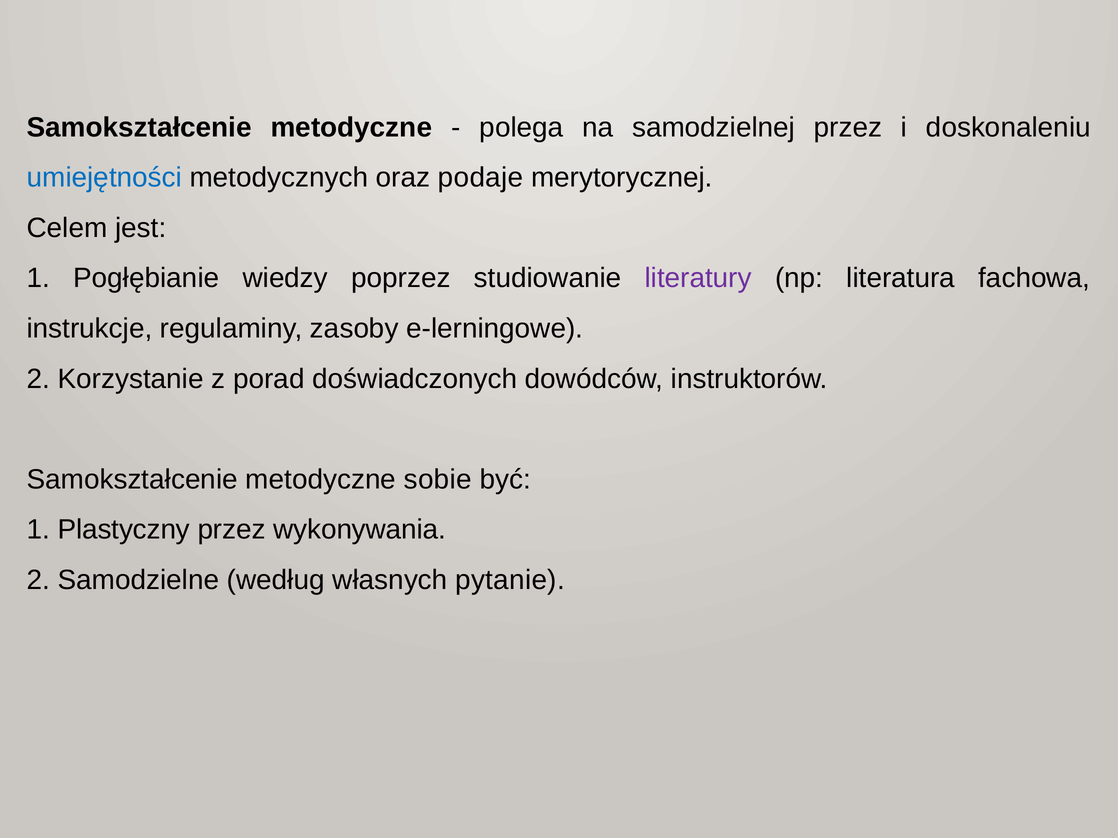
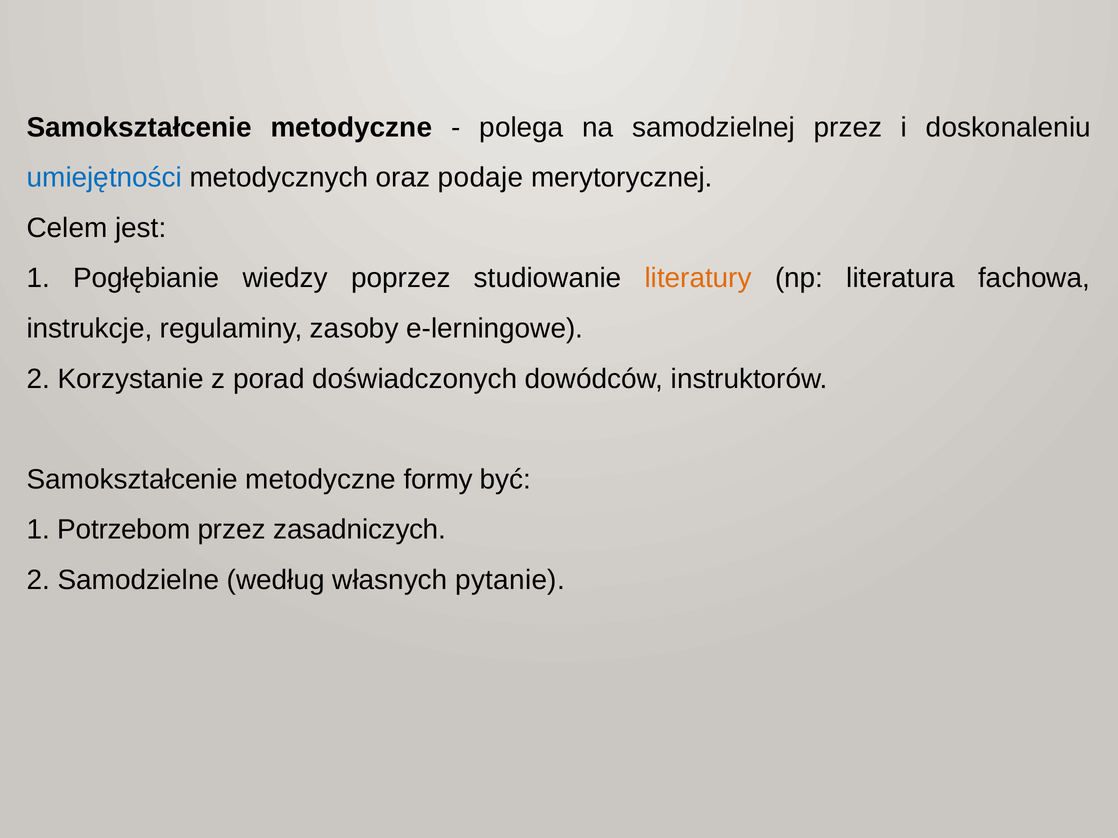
literatury colour: purple -> orange
sobie: sobie -> formy
Plastyczny: Plastyczny -> Potrzebom
wykonywania: wykonywania -> zasadniczych
